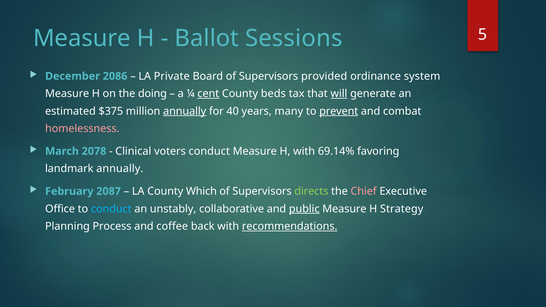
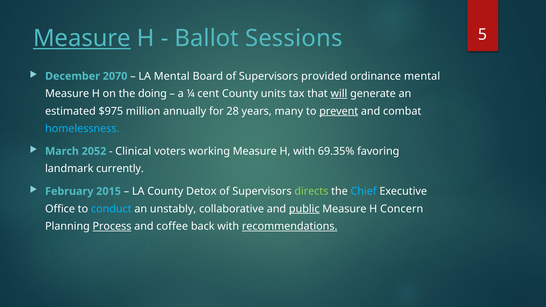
Measure at (82, 38) underline: none -> present
2086: 2086 -> 2070
LA Private: Private -> Mental
ordinance system: system -> mental
cent underline: present -> none
beds: beds -> units
$375: $375 -> $975
annually at (185, 111) underline: present -> none
40: 40 -> 28
homelessness colour: pink -> light blue
2078: 2078 -> 2052
voters conduct: conduct -> working
69.14%: 69.14% -> 69.35%
landmark annually: annually -> currently
2087: 2087 -> 2015
Which: Which -> Detox
Chief colour: pink -> light blue
Strategy: Strategy -> Concern
Process underline: none -> present
